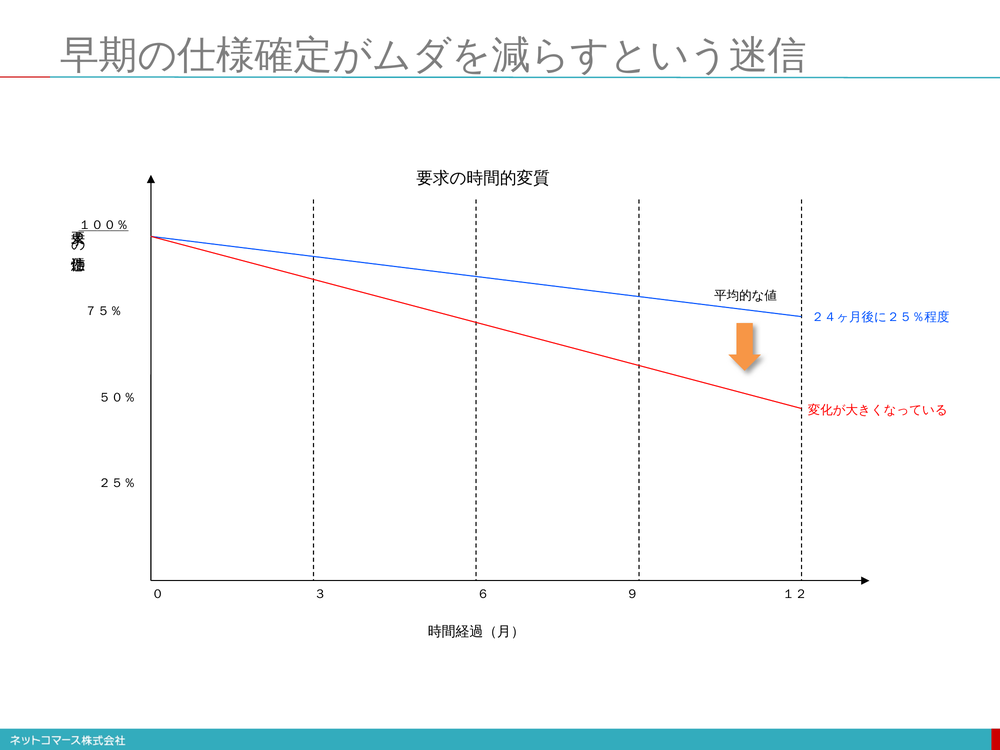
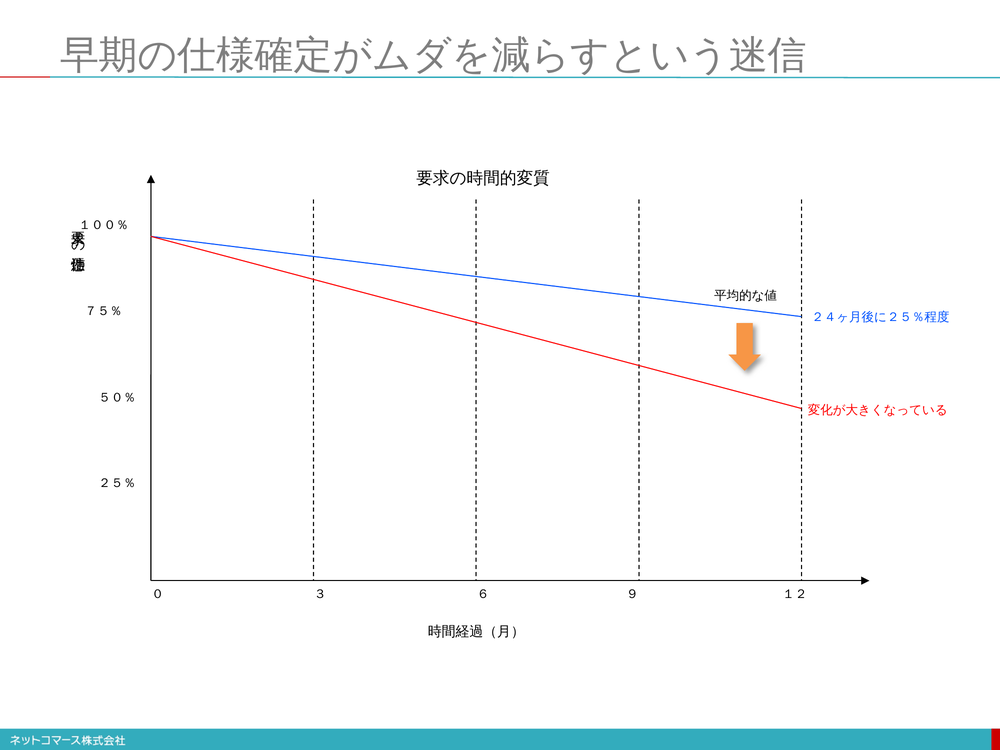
１００％ underline: present -> none
